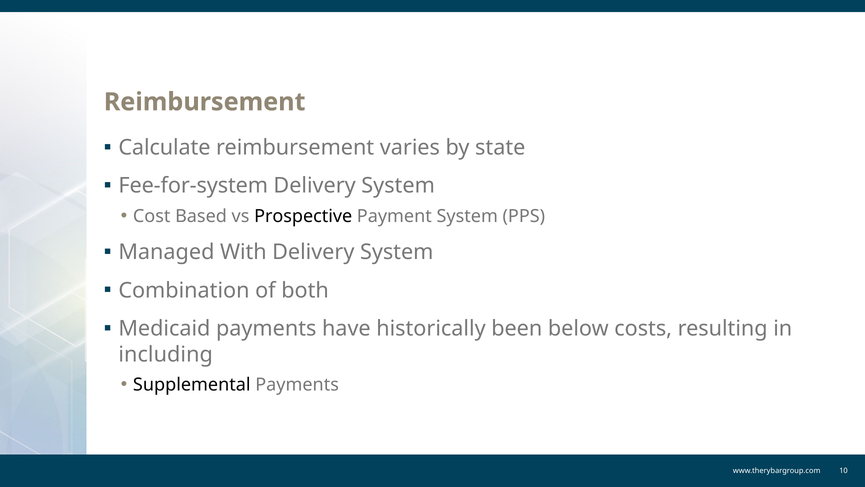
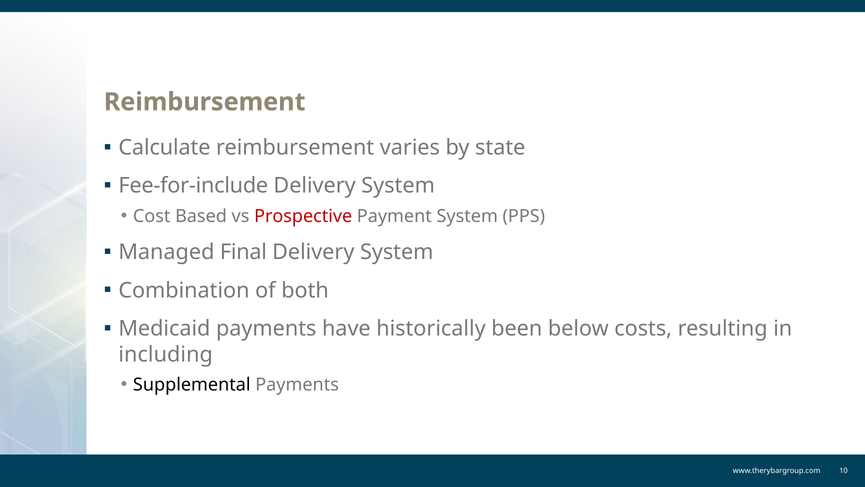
Fee-for-system: Fee-for-system -> Fee-for-include
Prospective colour: black -> red
With: With -> Final
